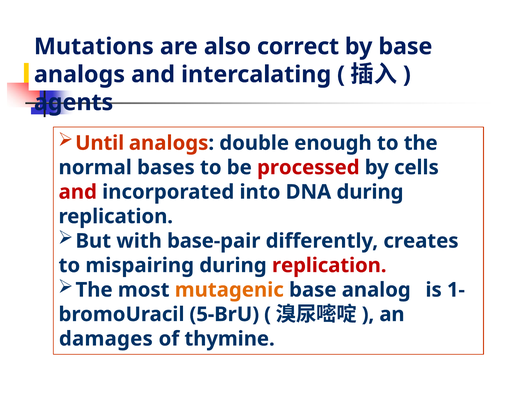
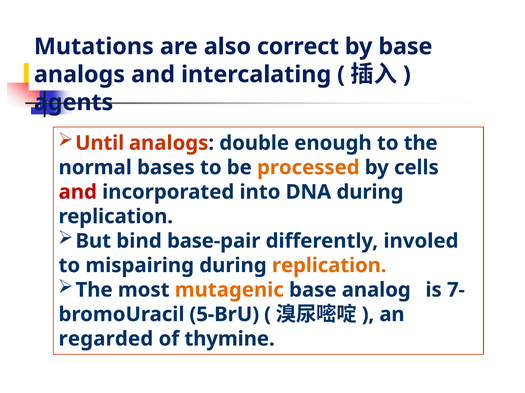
processed colour: red -> orange
with: with -> bind
creates: creates -> involed
replication at (329, 266) colour: red -> orange
1-: 1- -> 7-
damages: damages -> regarded
